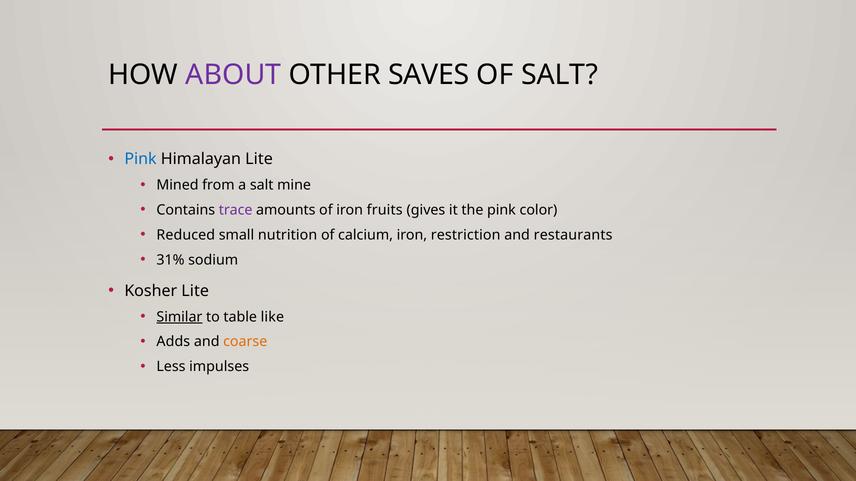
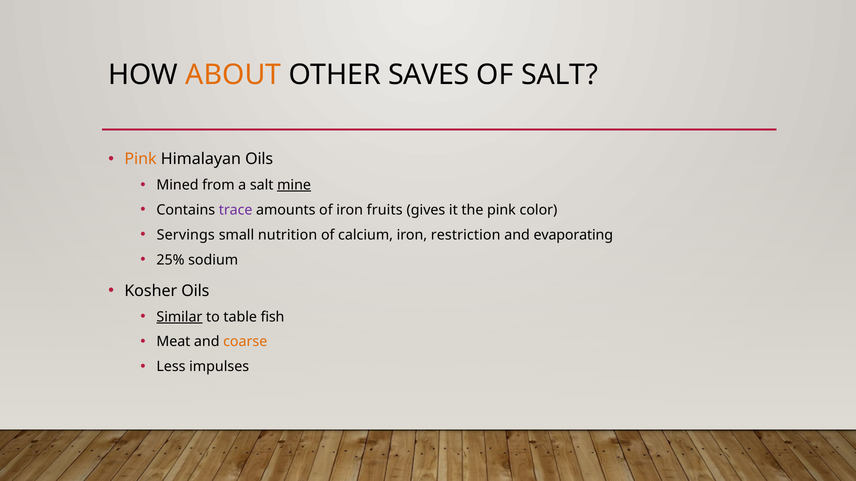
ABOUT colour: purple -> orange
Pink at (141, 159) colour: blue -> orange
Himalayan Lite: Lite -> Oils
mine underline: none -> present
Reduced: Reduced -> Servings
restaurants: restaurants -> evaporating
31%: 31% -> 25%
Kosher Lite: Lite -> Oils
like: like -> fish
Adds: Adds -> Meat
